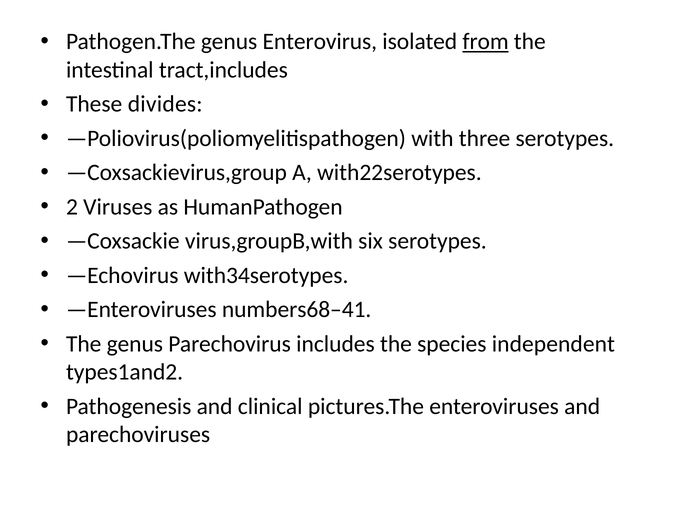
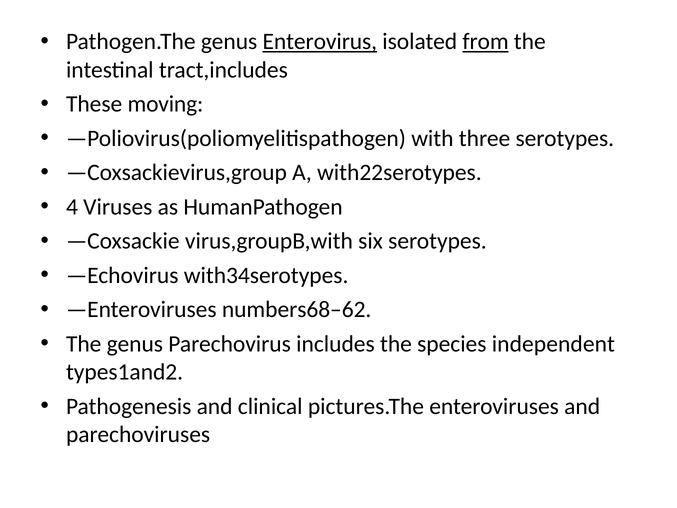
Enterovirus underline: none -> present
divides: divides -> moving
2: 2 -> 4
numbers68–41: numbers68–41 -> numbers68–62
